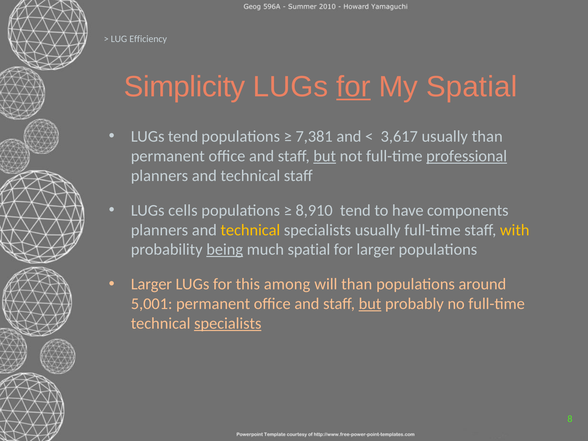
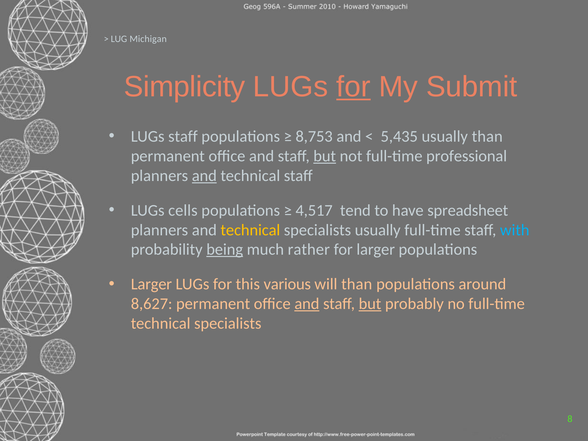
Efficiency: Efficiency -> Michigan
My Spatial: Spatial -> Submit
LUGs tend: tend -> staff
7,381: 7,381 -> 8,753
3,617: 3,617 -> 5,435
professional underline: present -> none
and at (204, 176) underline: none -> present
8,910: 8,910 -> 4,517
components: components -> spreadsheet
with colour: yellow -> light blue
much spatial: spatial -> rather
among: among -> various
5,001: 5,001 -> 8,627
and at (307, 304) underline: none -> present
specialists at (228, 324) underline: present -> none
